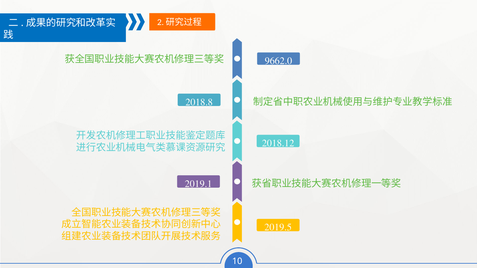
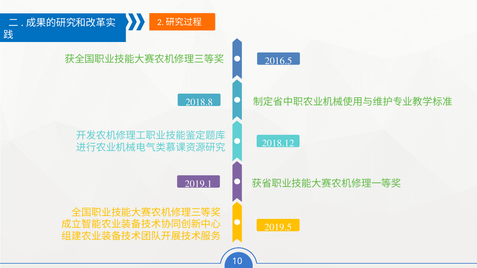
9662.0: 9662.0 -> 2016.5
